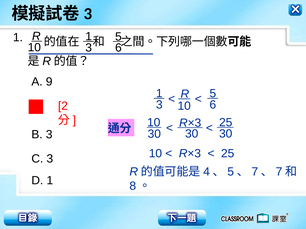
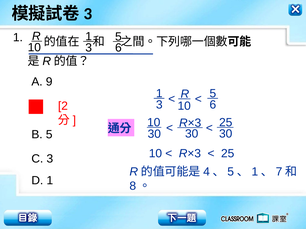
B 3: 3 -> 5
7 at (255, 172): 7 -> 1
